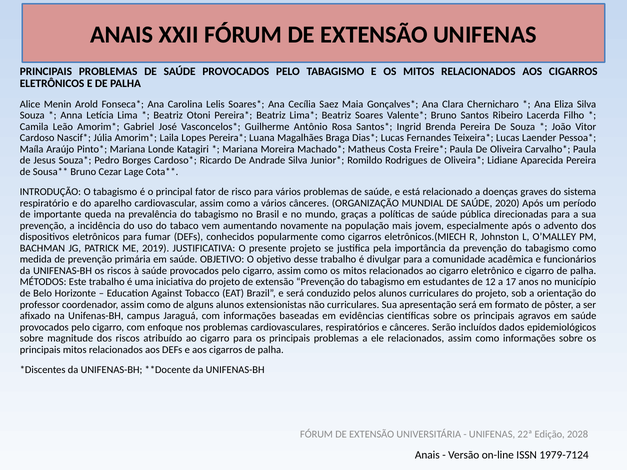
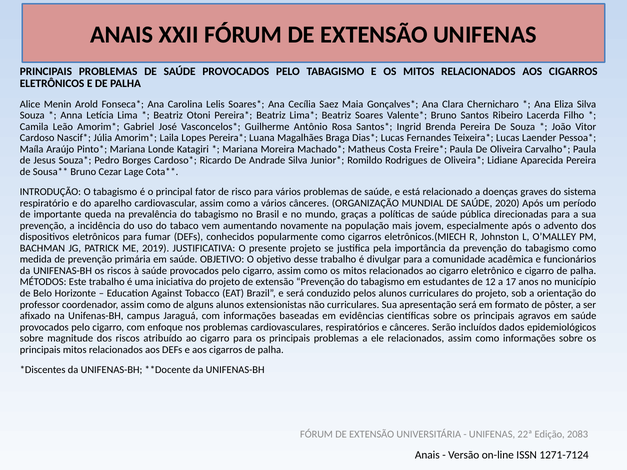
2028: 2028 -> 2083
1979-7124: 1979-7124 -> 1271-7124
